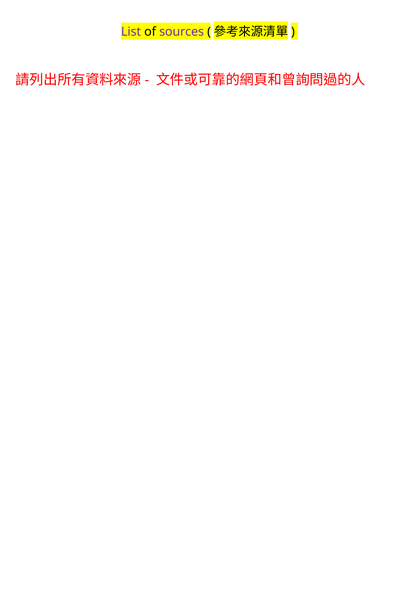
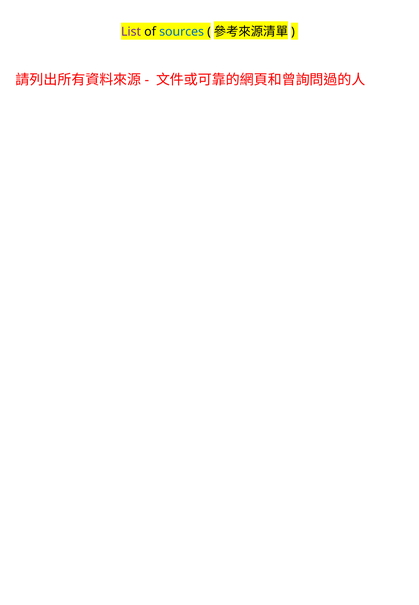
sources colour: purple -> blue
